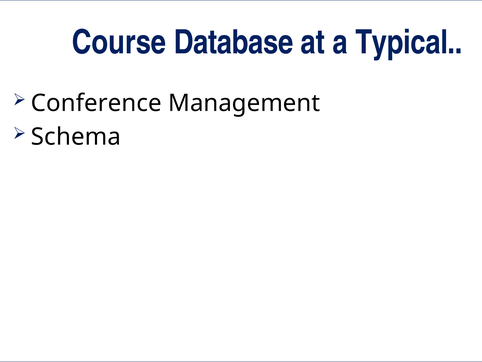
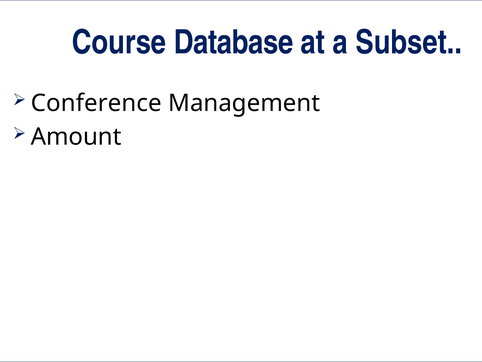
Typical: Typical -> Subset
Schema: Schema -> Amount
